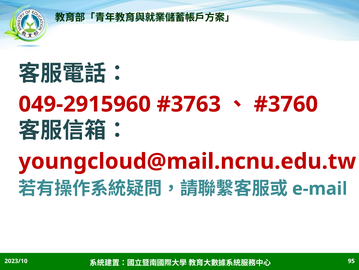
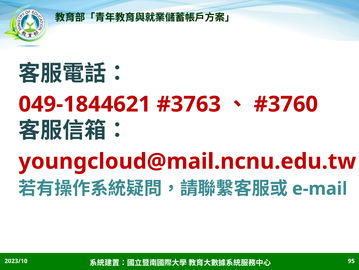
049-2915960: 049-2915960 -> 049-1844621
